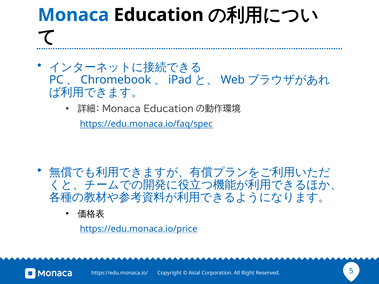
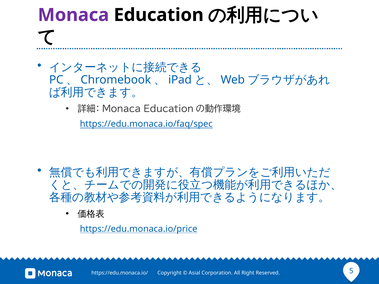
Monaca colour: blue -> purple
